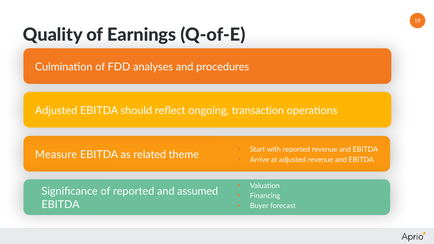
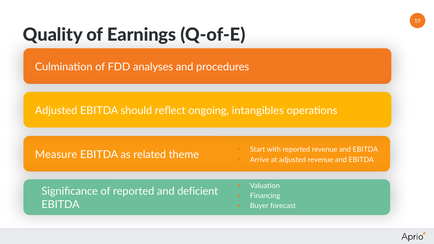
transaction: transaction -> intangibles
assumed: assumed -> deficient
